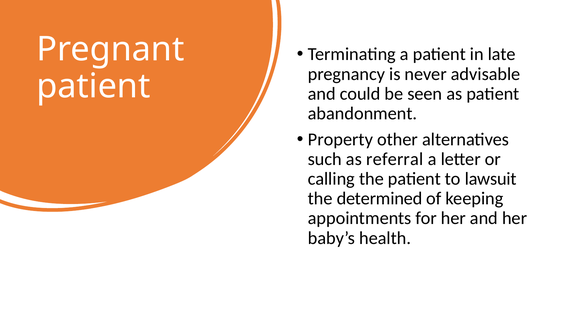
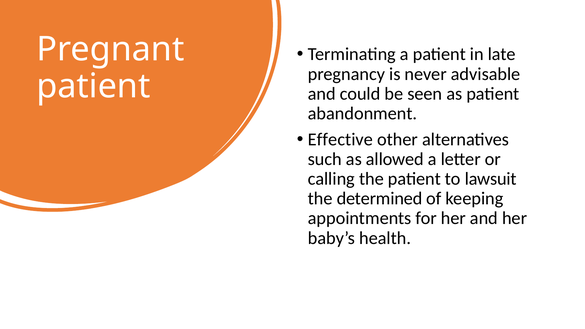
Property: Property -> Effective
referral: referral -> allowed
